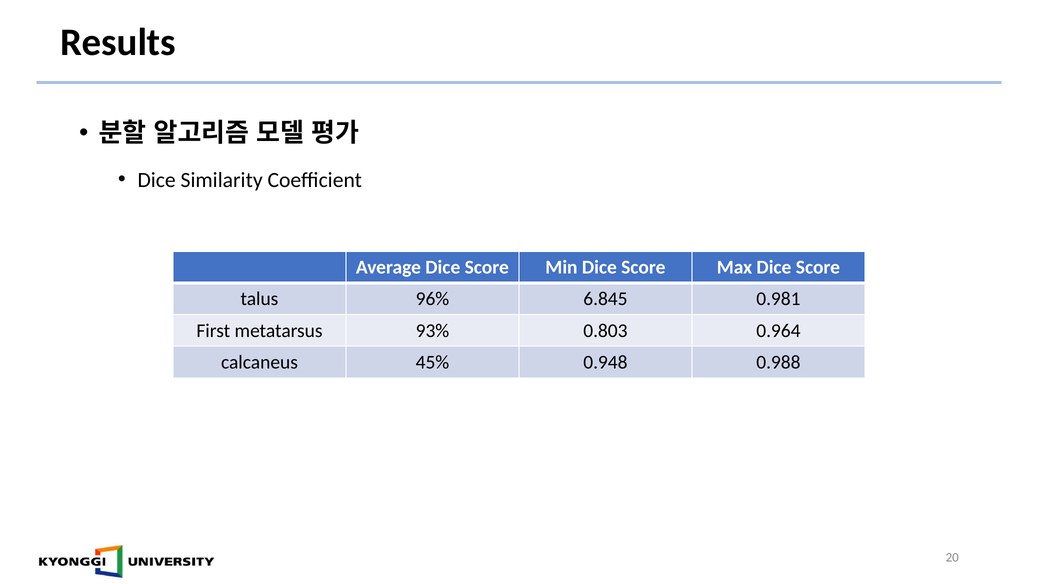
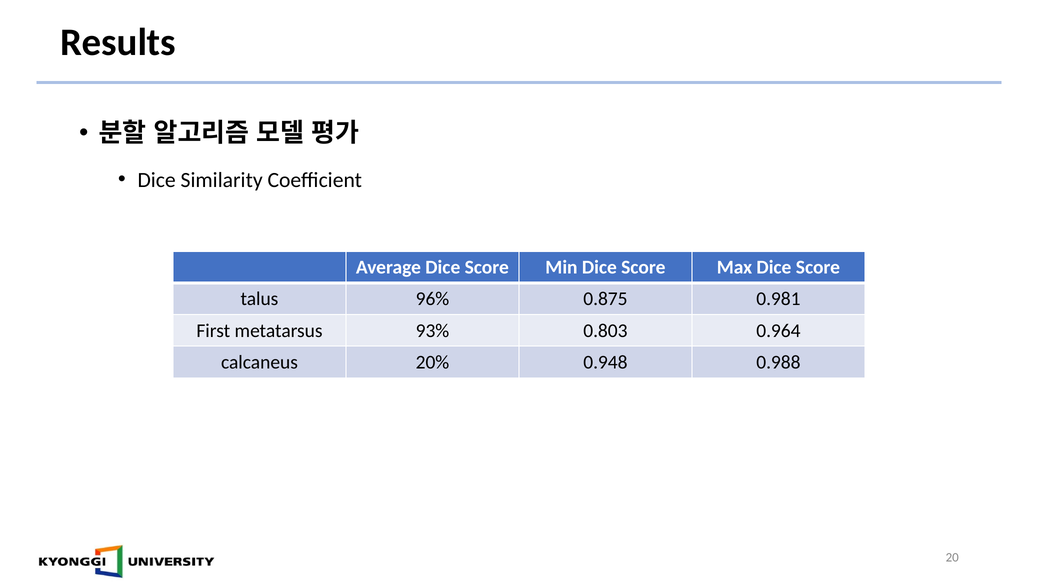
6.845: 6.845 -> 0.875
45%: 45% -> 20%
